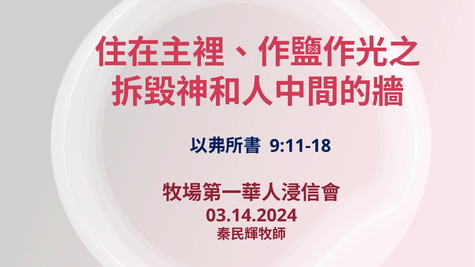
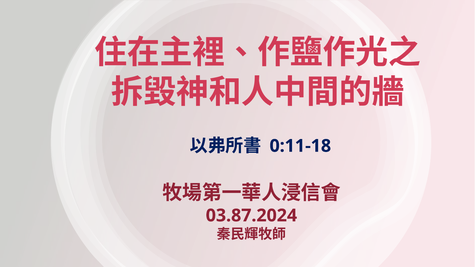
9:11-18: 9:11-18 -> 0:11-18
03.14.2024: 03.14.2024 -> 03.87.2024
